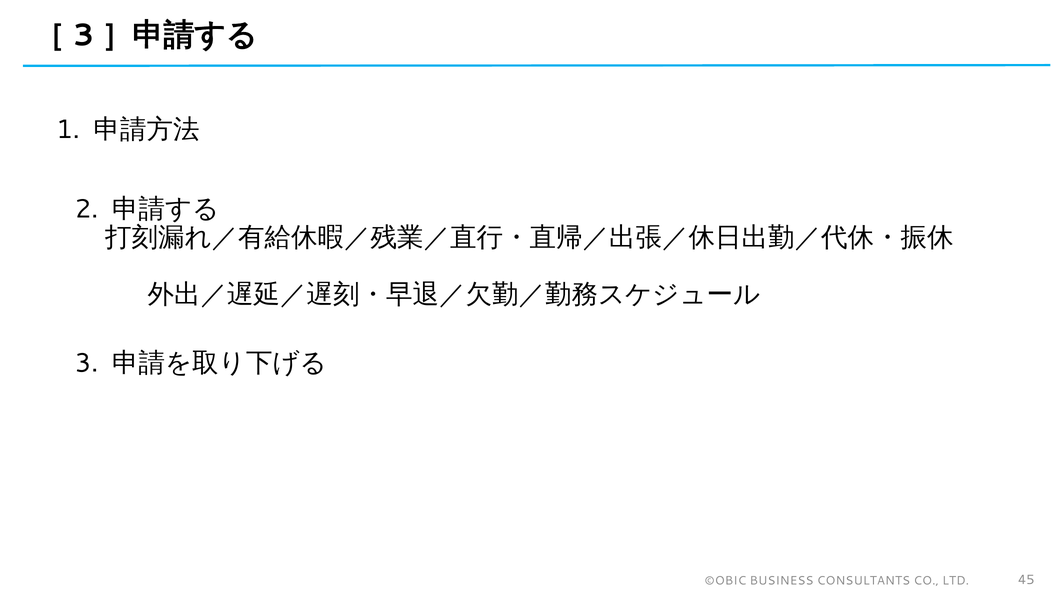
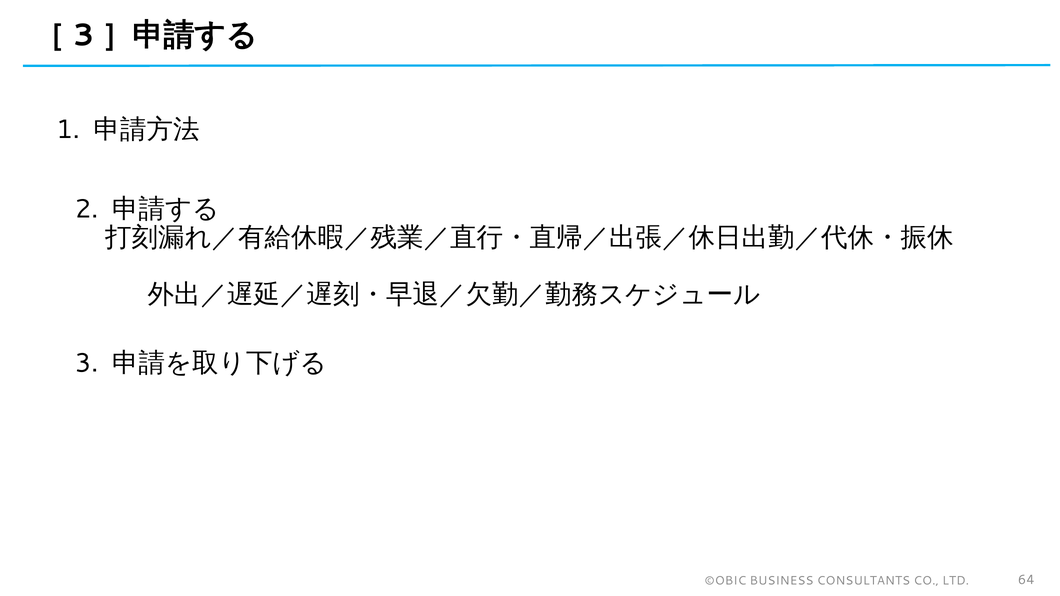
45: 45 -> 64
